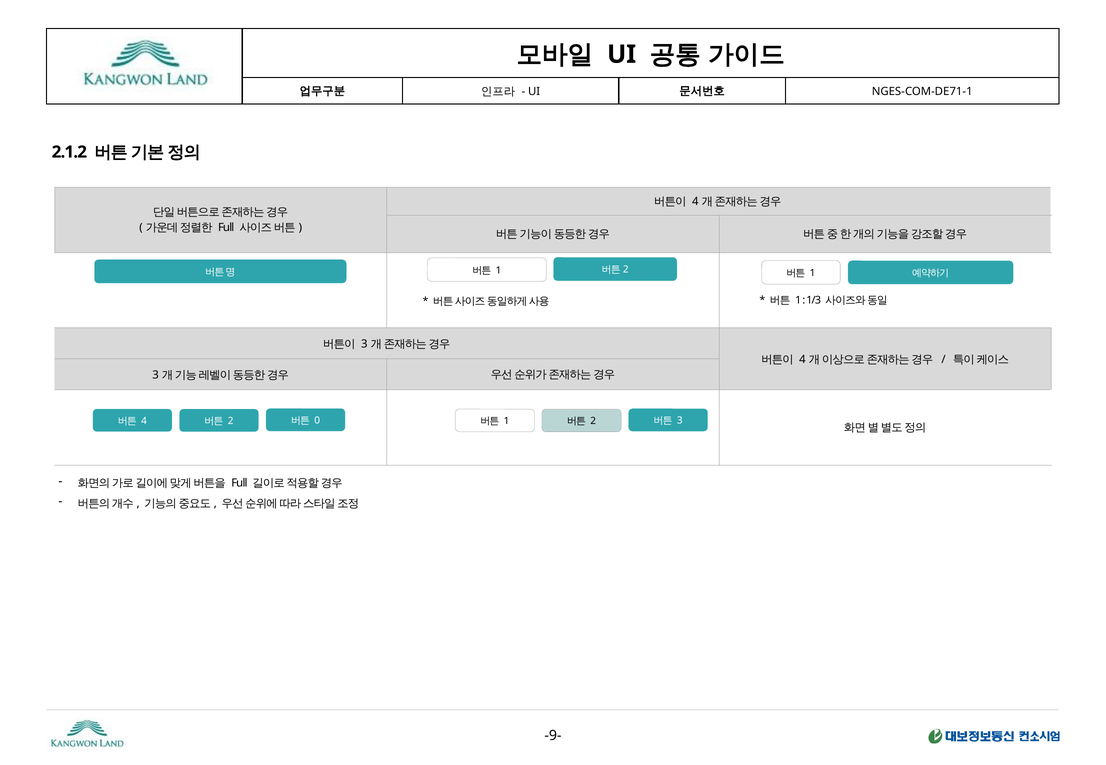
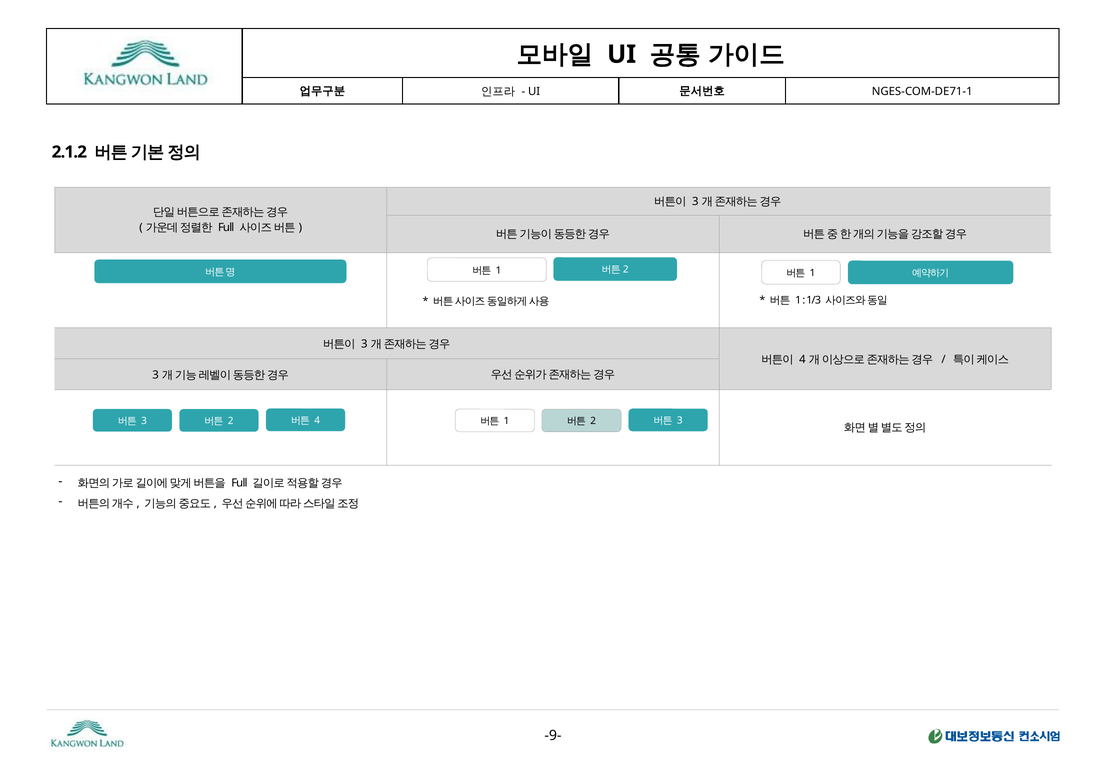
4 at (695, 202): 4 -> 3
4 at (144, 421): 4 -> 3
0 at (317, 421): 0 -> 4
